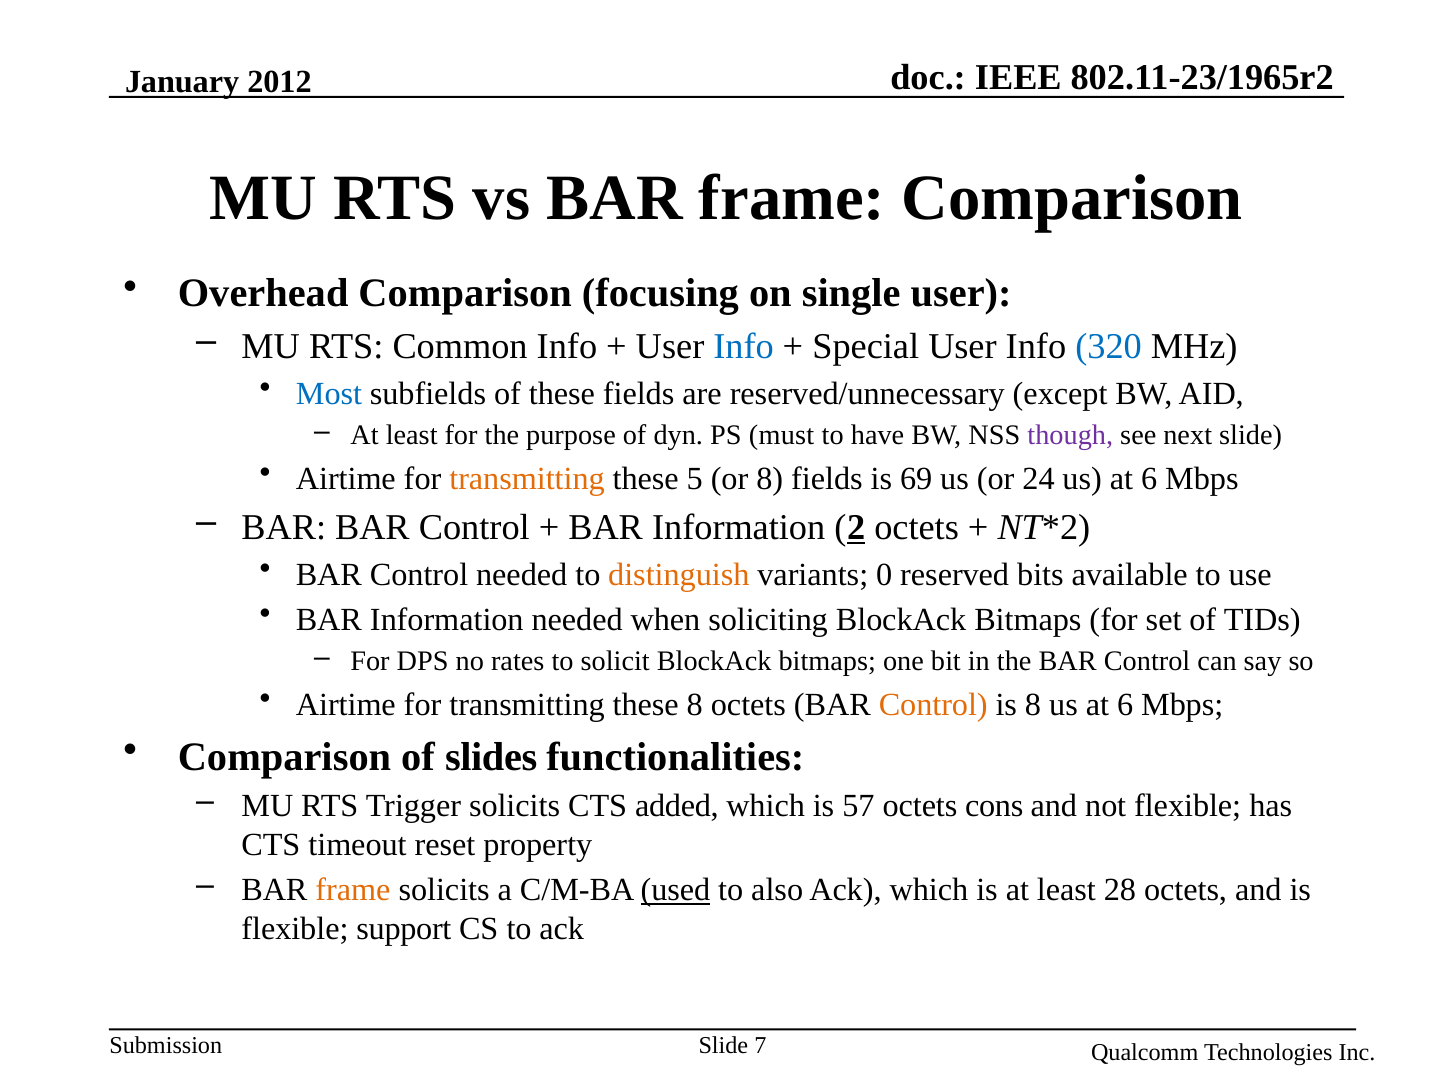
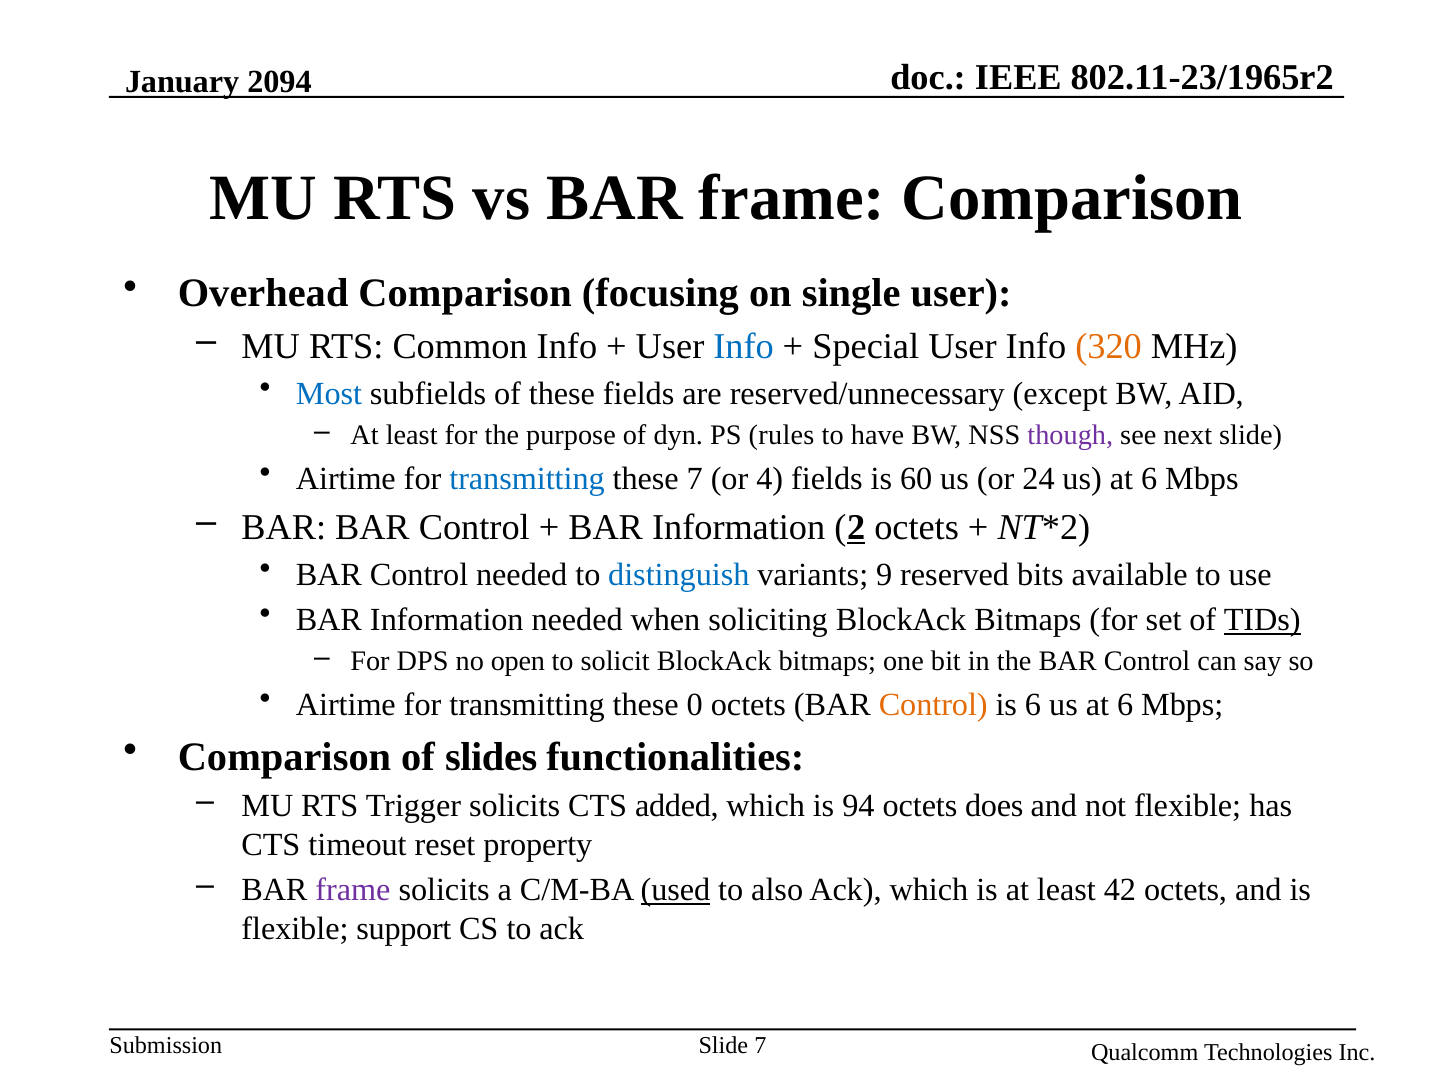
2012: 2012 -> 2094
320 colour: blue -> orange
must: must -> rules
transmitting at (527, 478) colour: orange -> blue
these 5: 5 -> 7
or 8: 8 -> 4
69: 69 -> 60
distinguish colour: orange -> blue
0: 0 -> 9
TIDs underline: none -> present
rates: rates -> open
these 8: 8 -> 0
is 8: 8 -> 6
57: 57 -> 94
cons: cons -> does
frame at (353, 890) colour: orange -> purple
28: 28 -> 42
